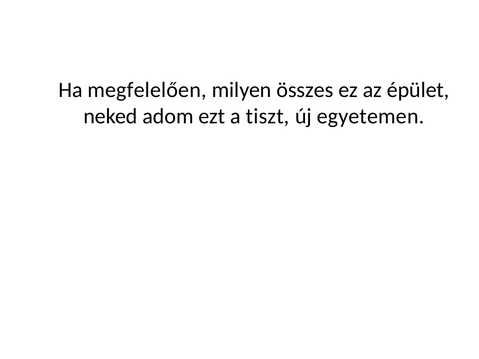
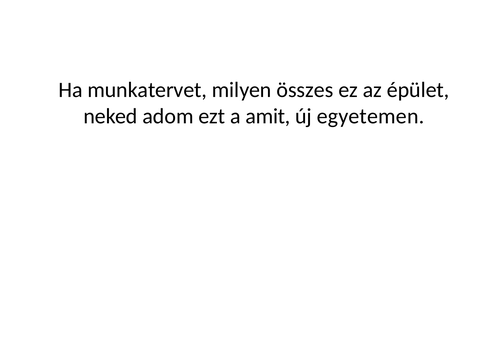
megfelelően: megfelelően -> munkatervet
tiszt: tiszt -> amit
